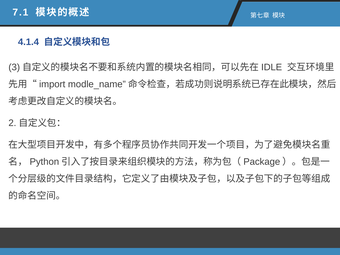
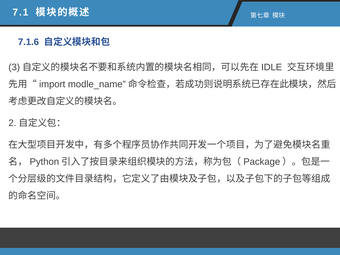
4.1.4: 4.1.4 -> 7.1.6
